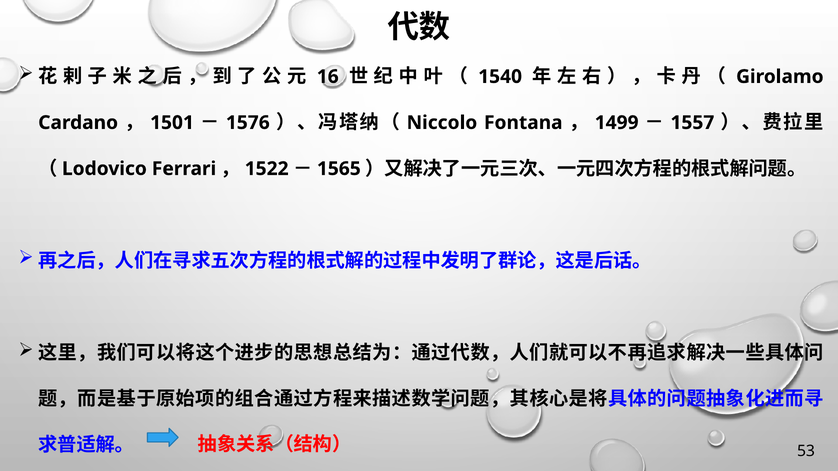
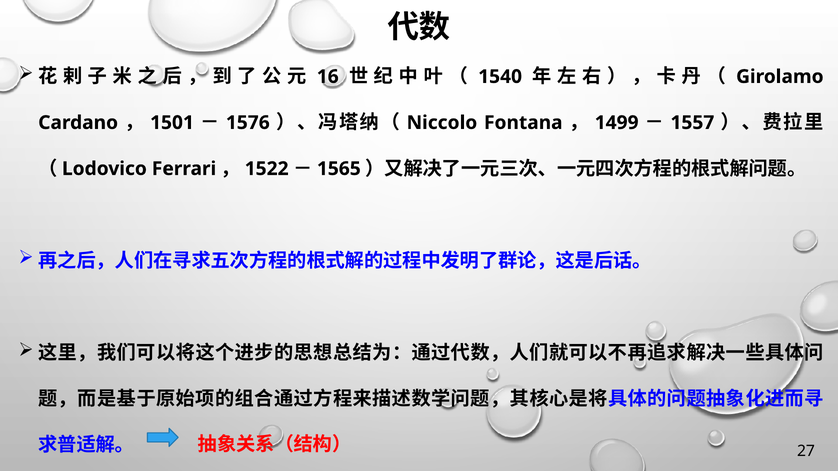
53: 53 -> 27
